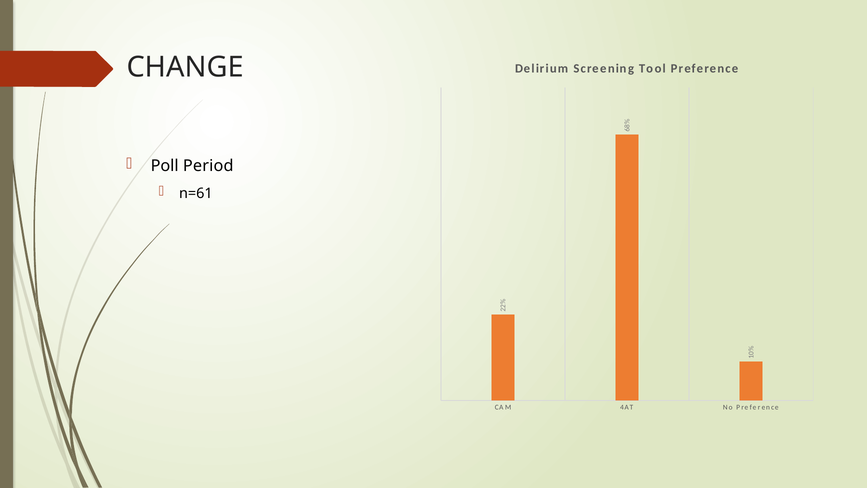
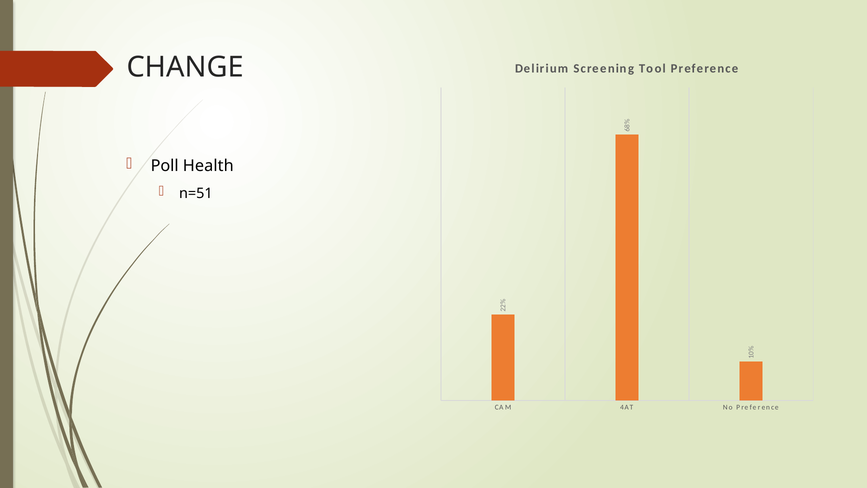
Period: Period -> Health
n=61: n=61 -> n=51
